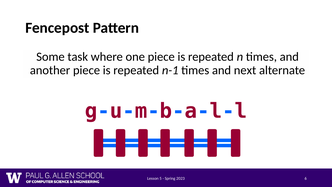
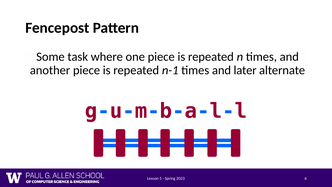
next: next -> later
